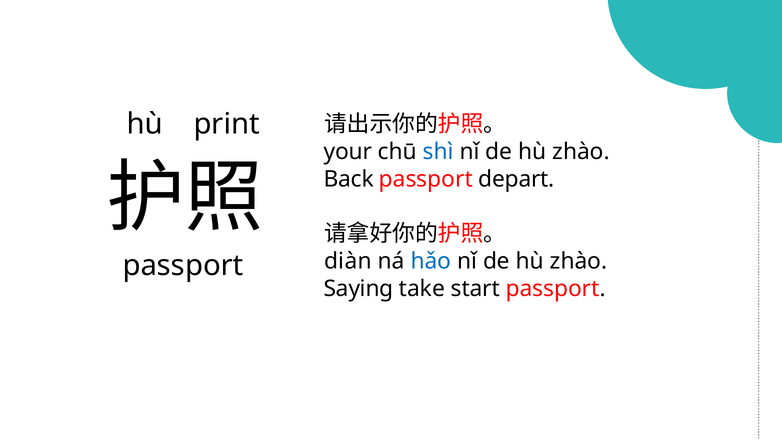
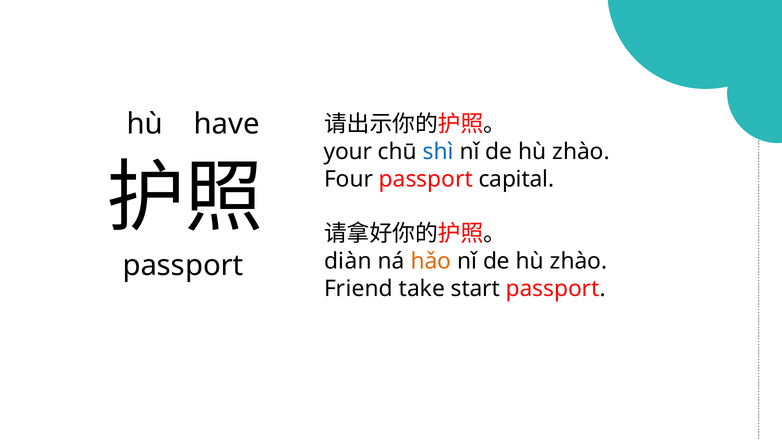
print: print -> have
Back: Back -> Four
depart: depart -> capital
hǎo colour: blue -> orange
Saying: Saying -> Friend
